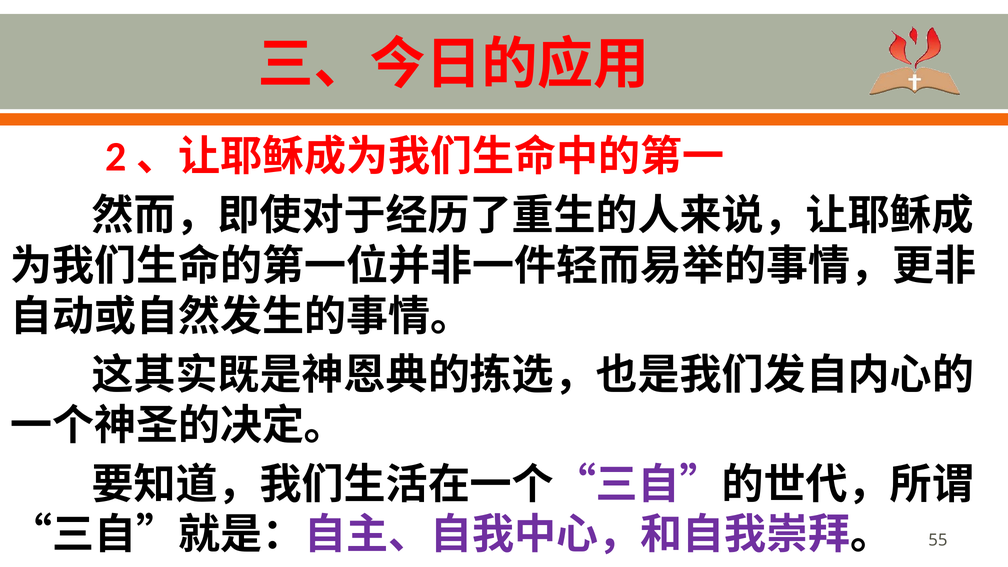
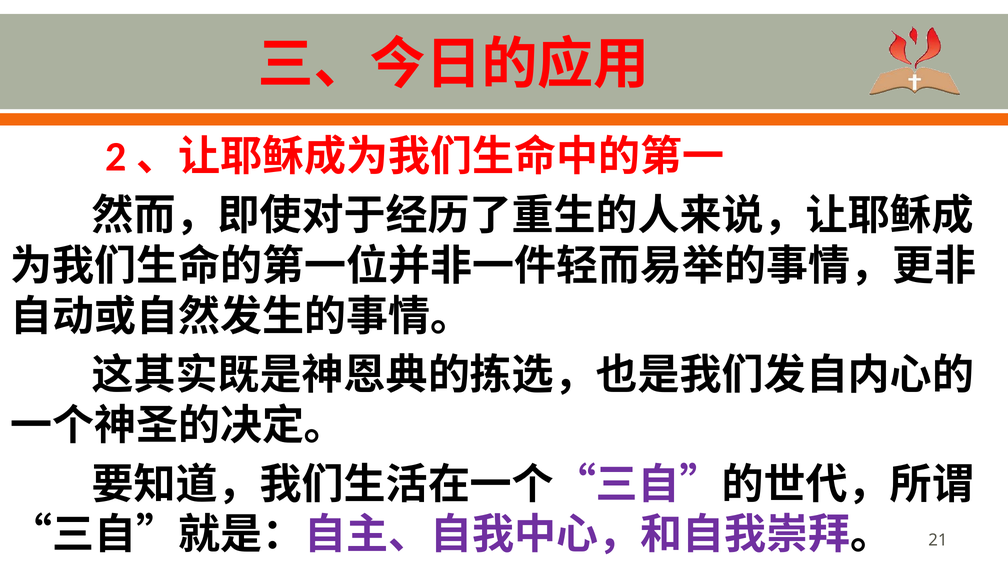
55: 55 -> 21
